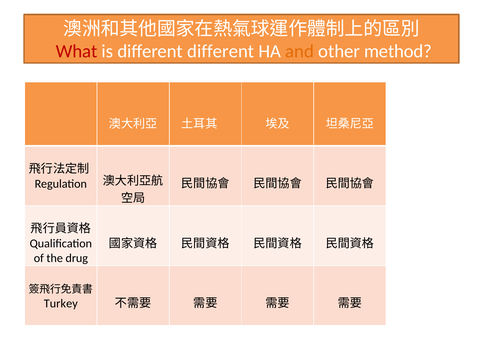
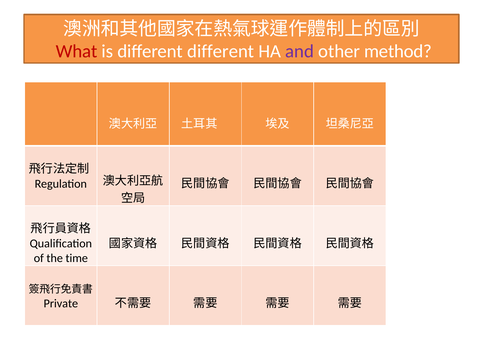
and colour: orange -> purple
drug: drug -> time
Turkey: Turkey -> Private
